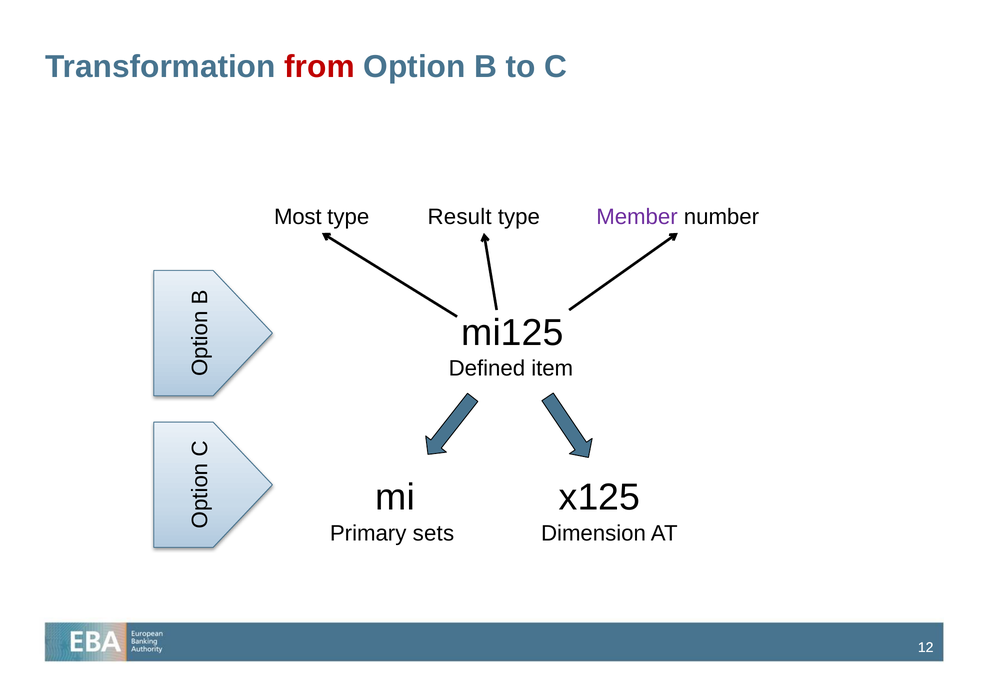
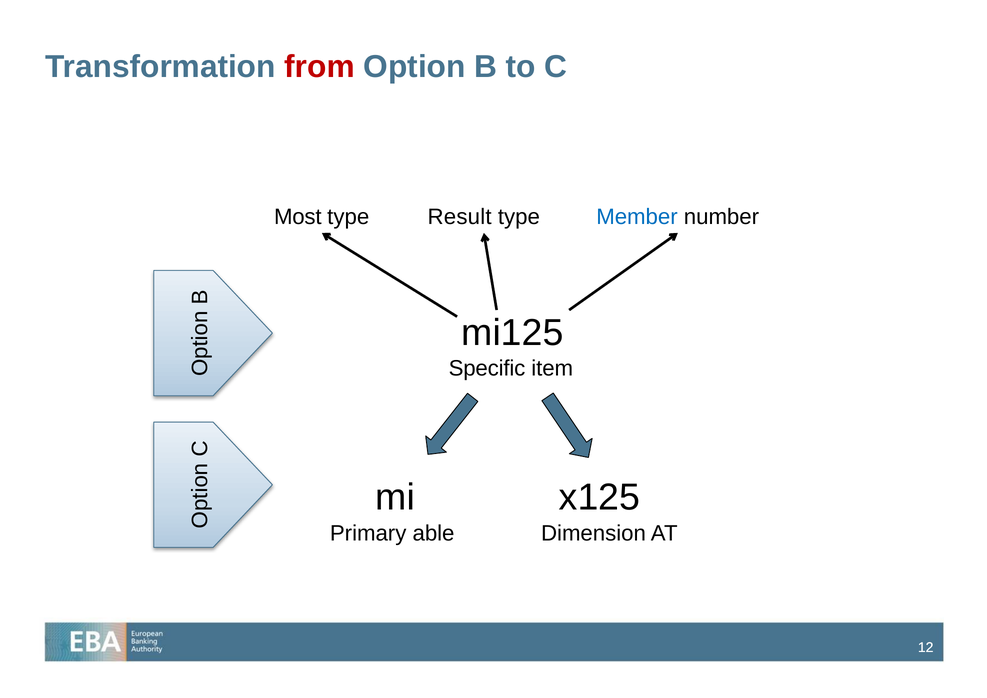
Member colour: purple -> blue
Defined: Defined -> Specific
sets: sets -> able
